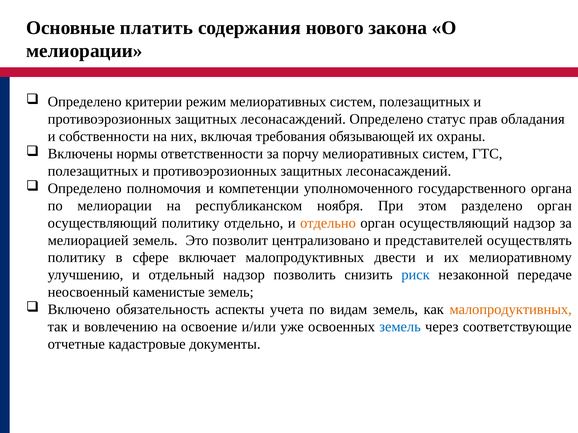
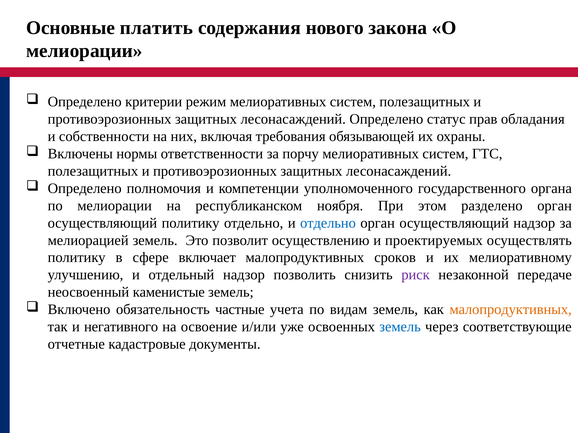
отдельно at (328, 223) colour: orange -> blue
централизовано: централизовано -> осуществлению
представителей: представителей -> проектируемых
двести: двести -> сроков
риск colour: blue -> purple
аспекты: аспекты -> частные
вовлечению: вовлечению -> негативного
